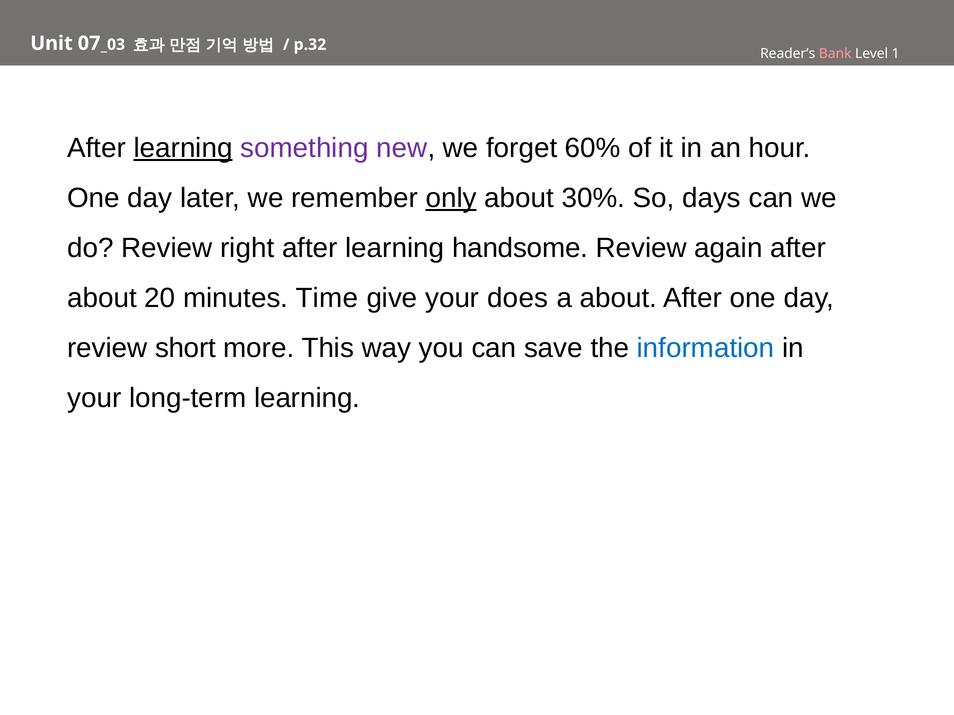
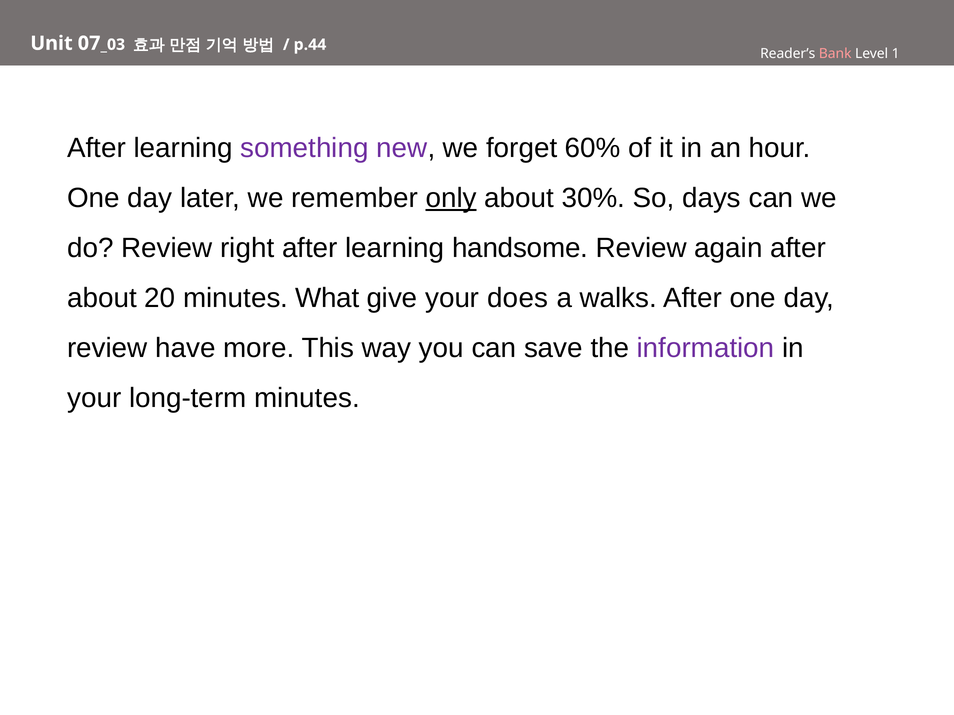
p.32: p.32 -> p.44
learning at (183, 148) underline: present -> none
Time: Time -> What
a about: about -> walks
short: short -> have
information colour: blue -> purple
long-term learning: learning -> minutes
